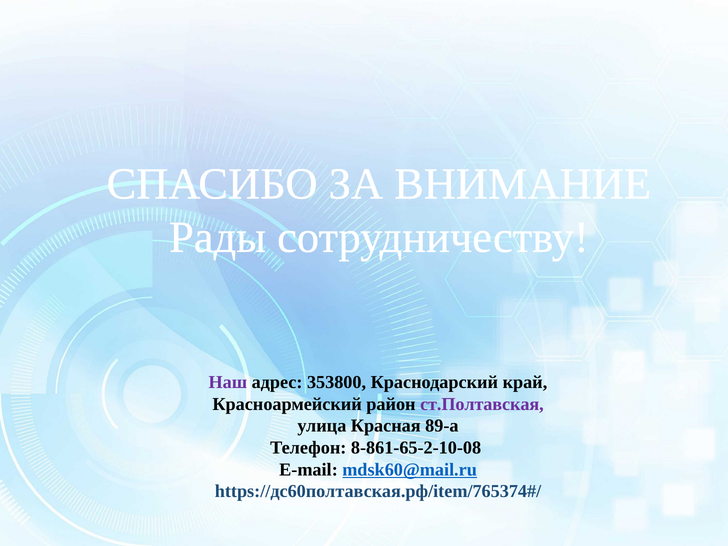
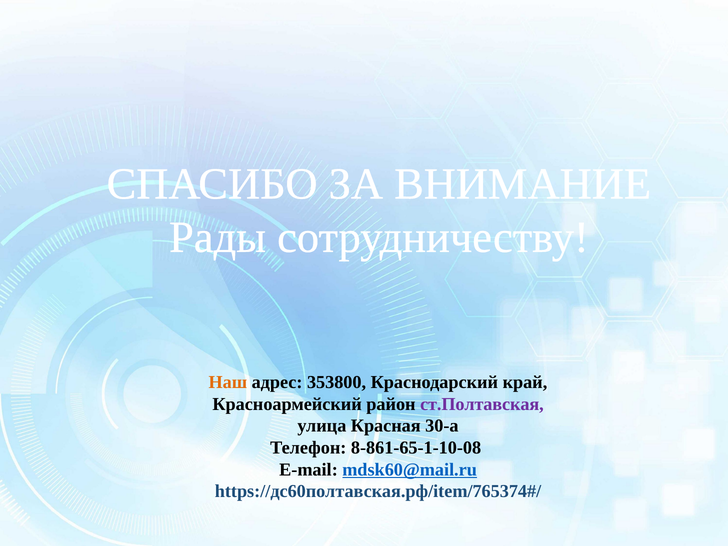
Наш colour: purple -> orange
89-а: 89-а -> 30-а
8-861-65-2-10-08: 8-861-65-2-10-08 -> 8-861-65-1-10-08
